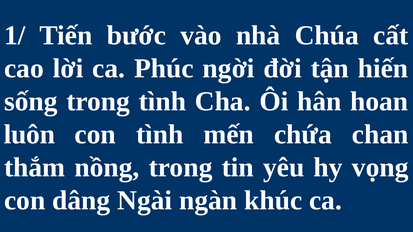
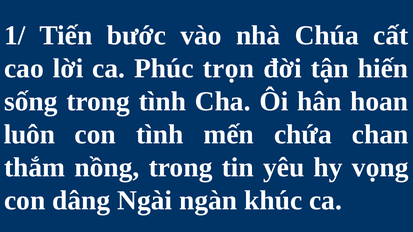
ngời: ngời -> trọn
